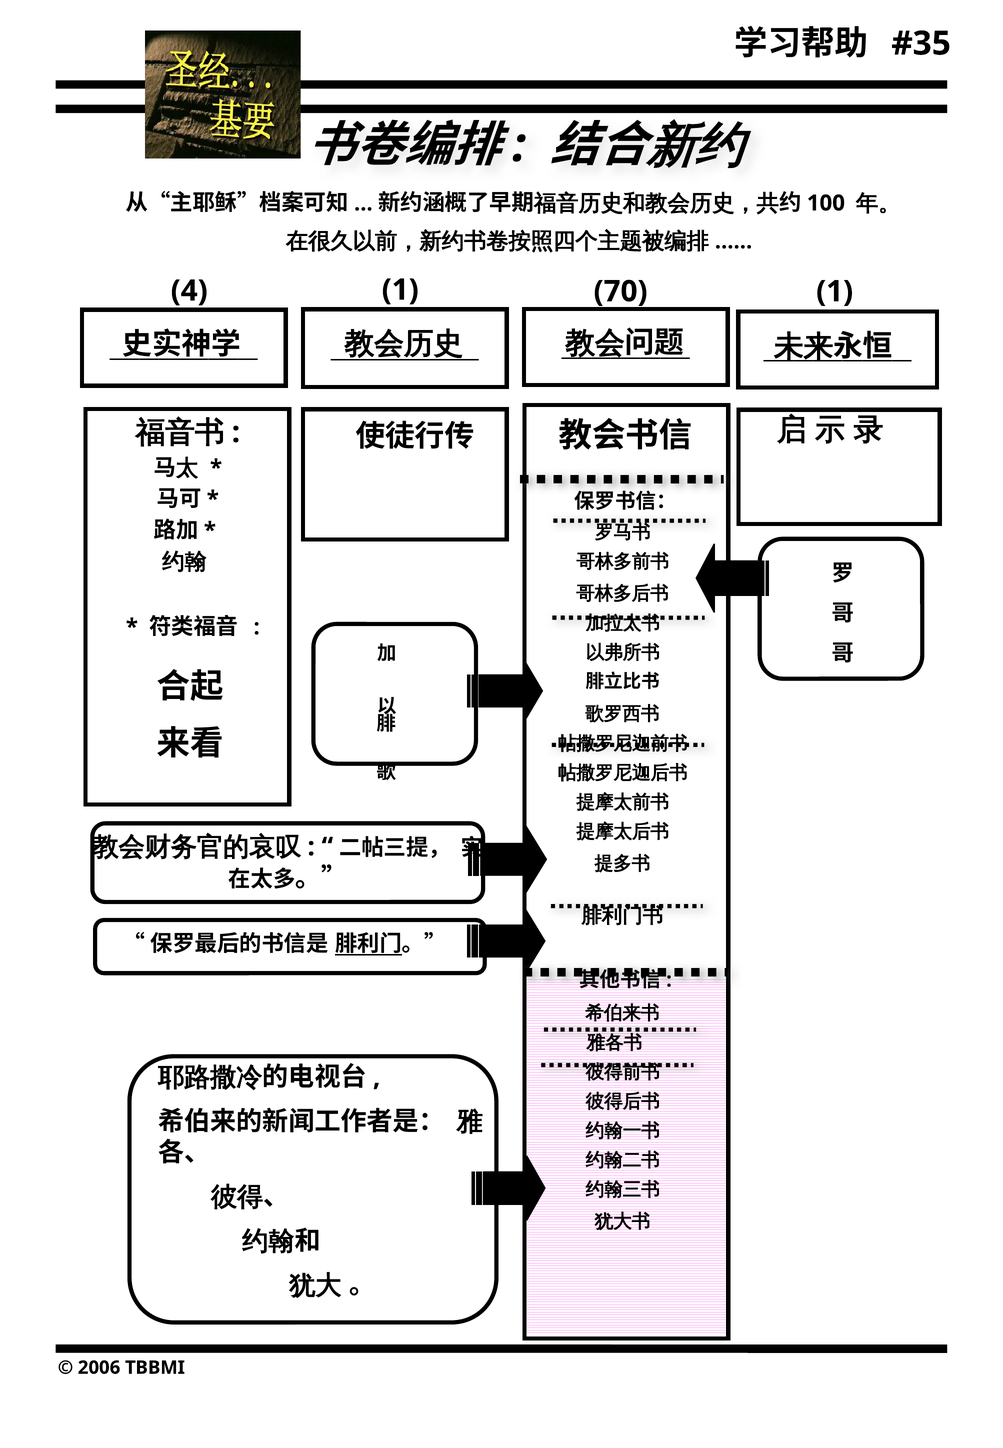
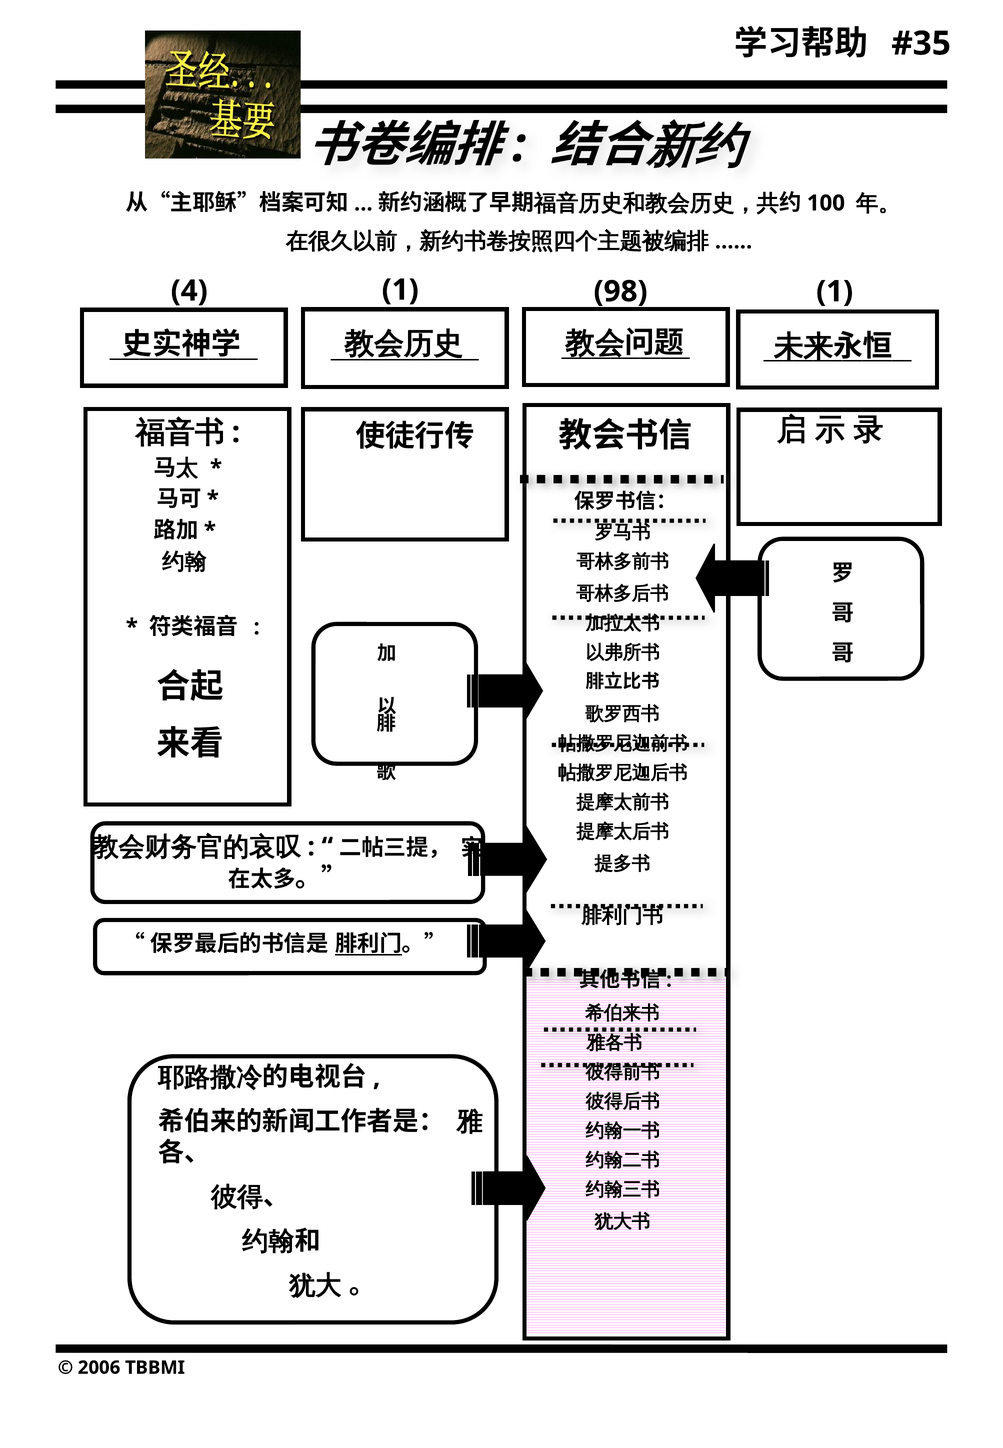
70: 70 -> 98
